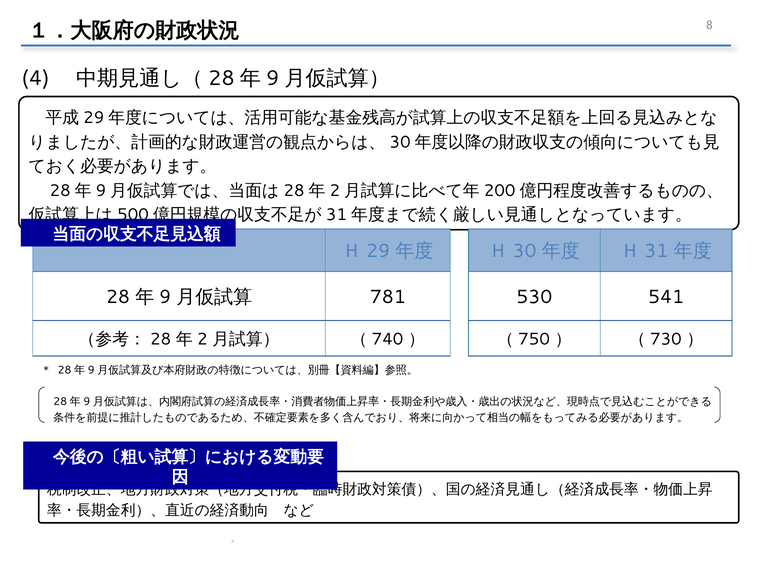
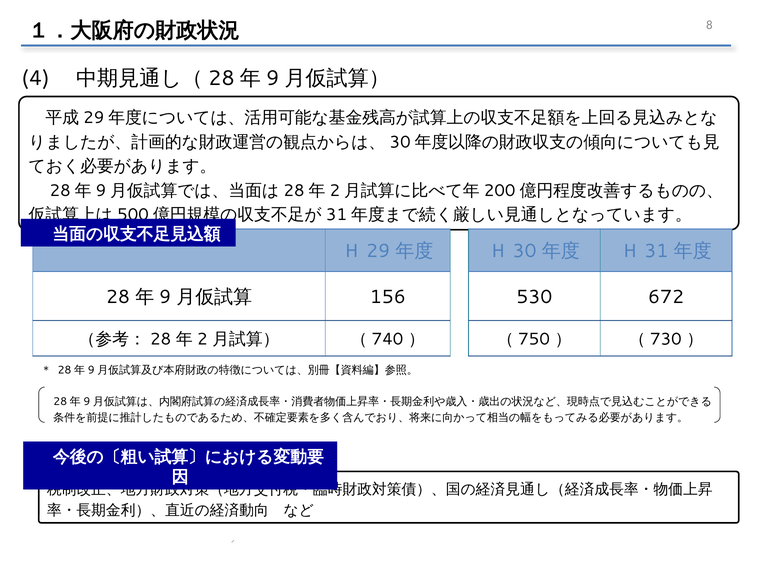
781: 781 -> 156
541: 541 -> 672
